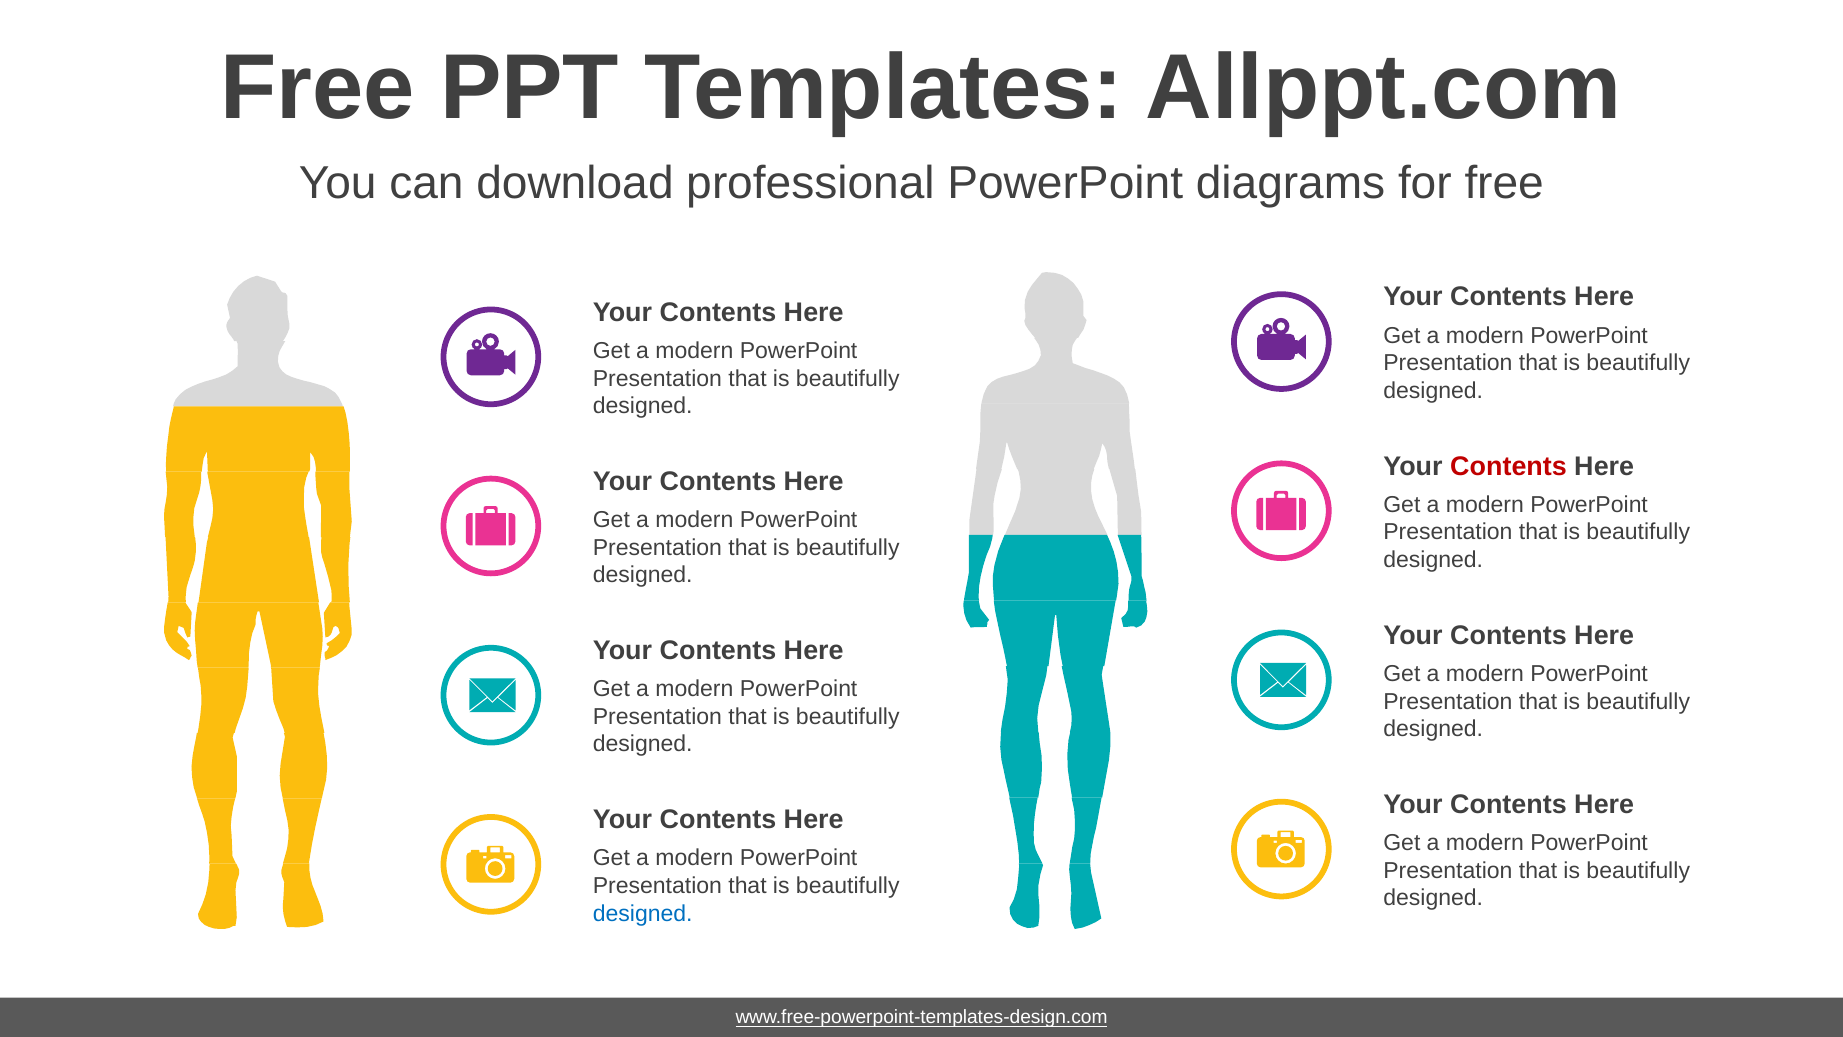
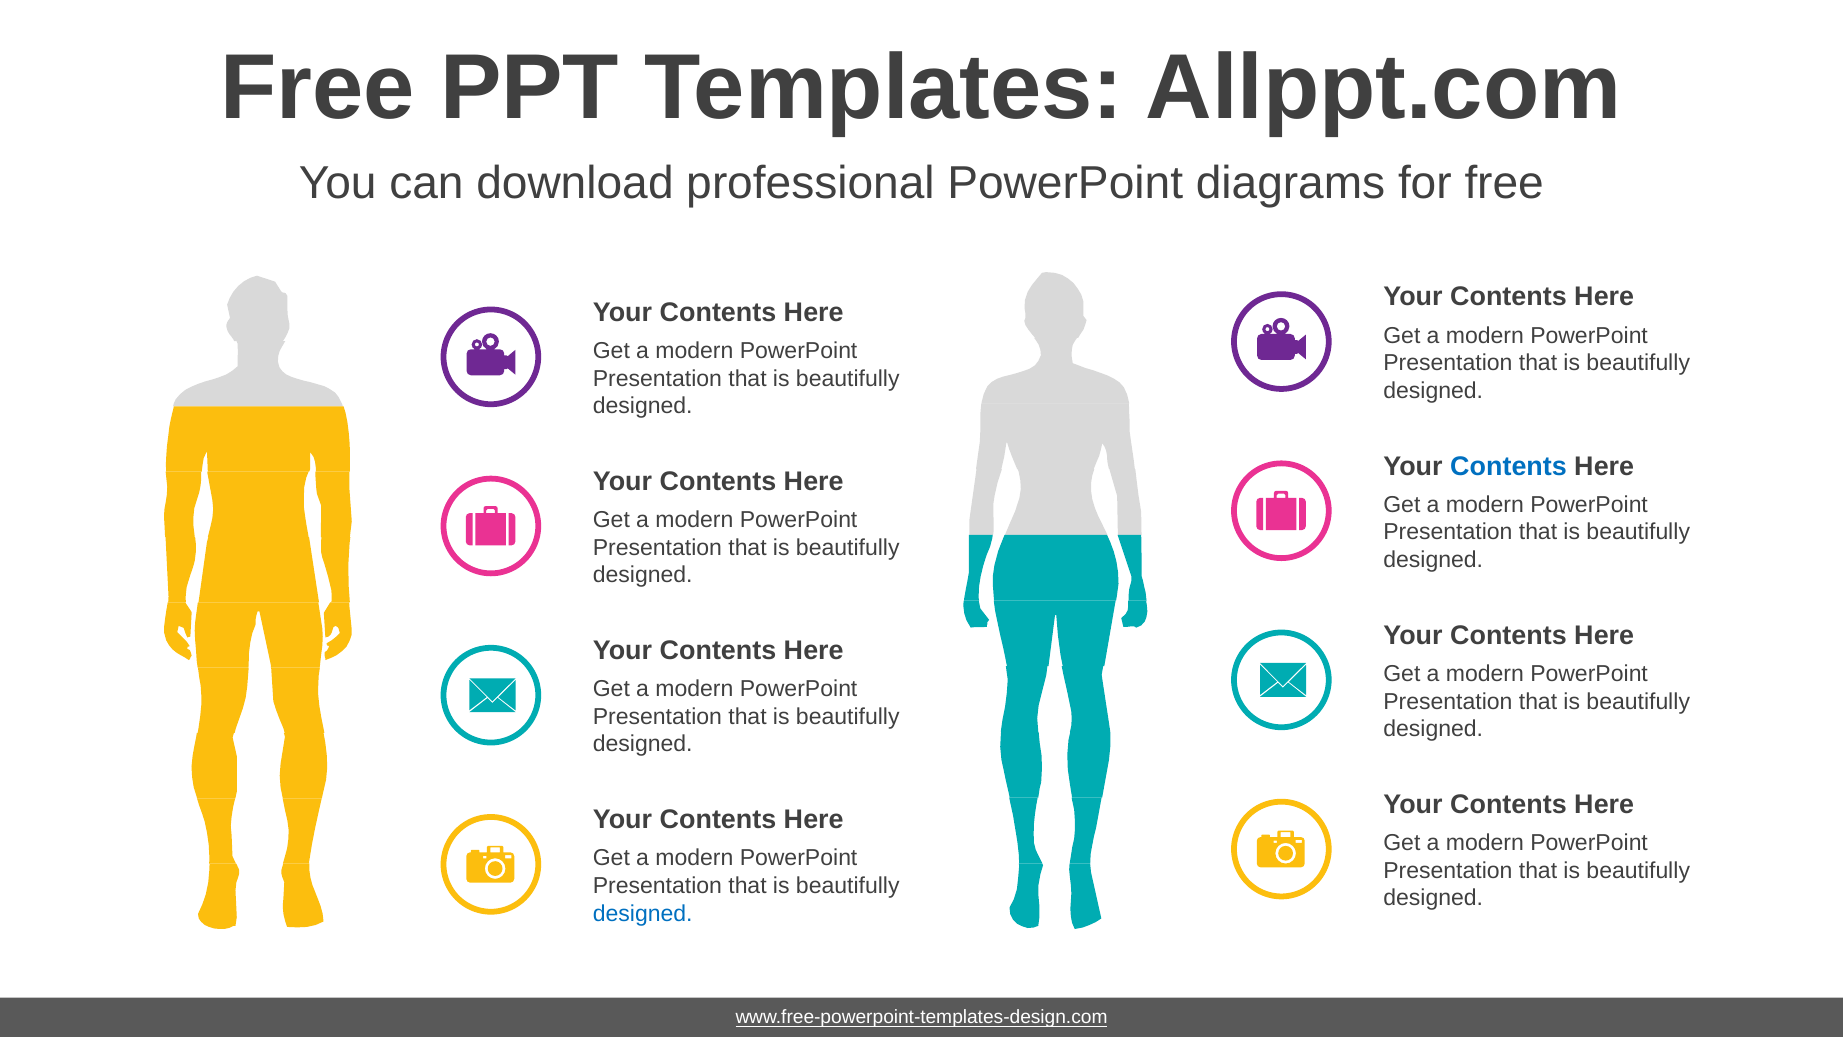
Contents at (1509, 466) colour: red -> blue
